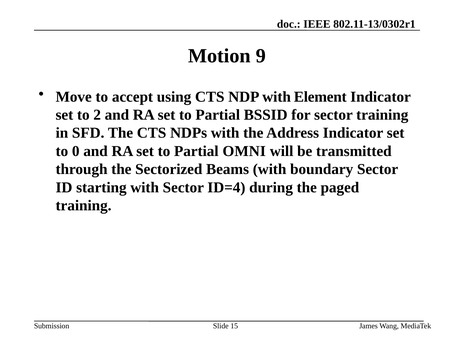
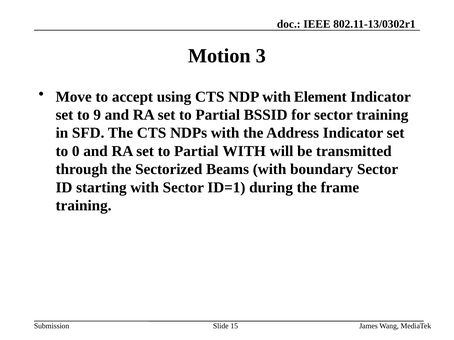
9: 9 -> 3
2: 2 -> 9
Partial OMNI: OMNI -> WITH
ID=4: ID=4 -> ID=1
paged: paged -> frame
